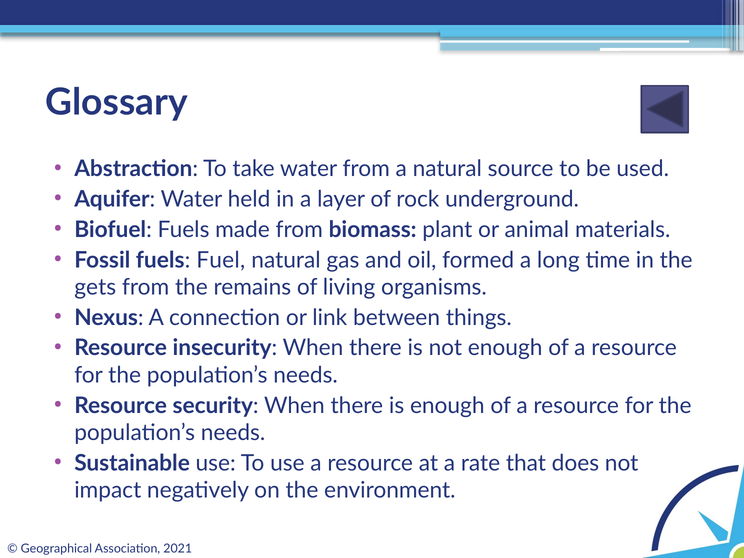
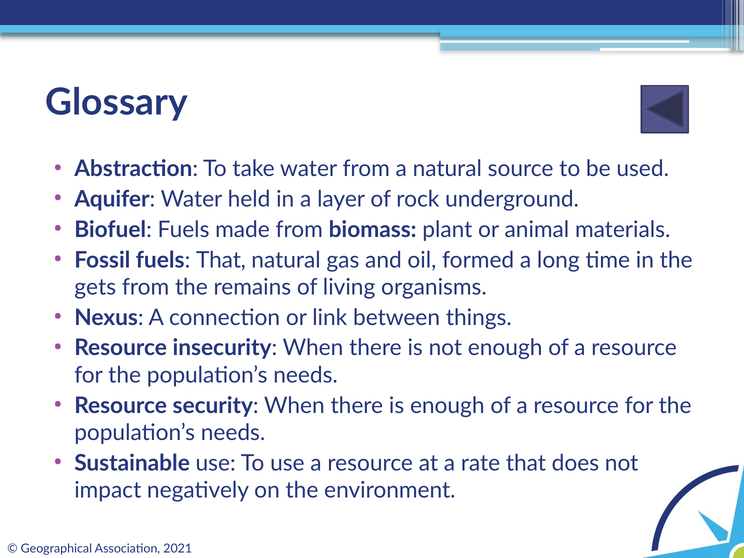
fuels Fuel: Fuel -> That
